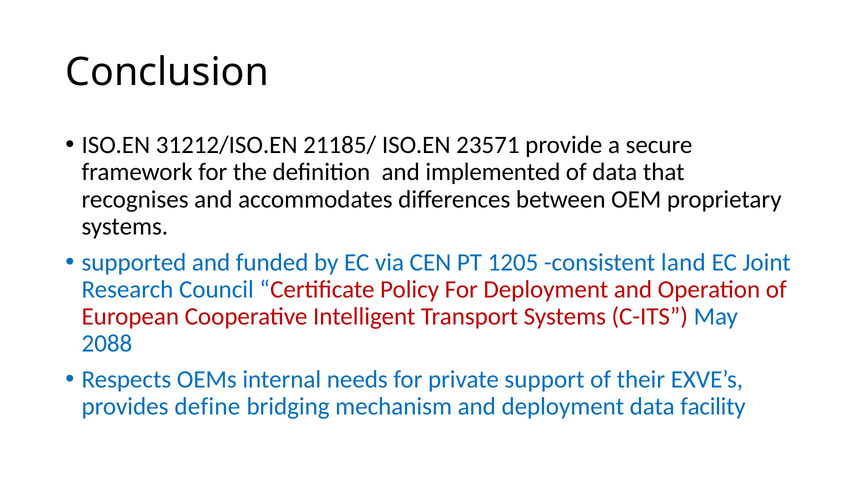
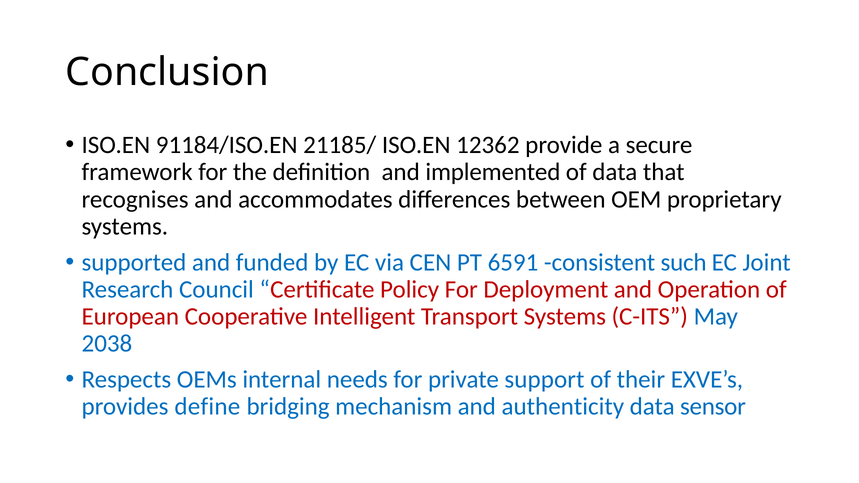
31212/ISO.EN: 31212/ISO.EN -> 91184/ISO.EN
23571: 23571 -> 12362
1205: 1205 -> 6591
land: land -> such
2088: 2088 -> 2038
and deployment: deployment -> authenticity
facility: facility -> sensor
